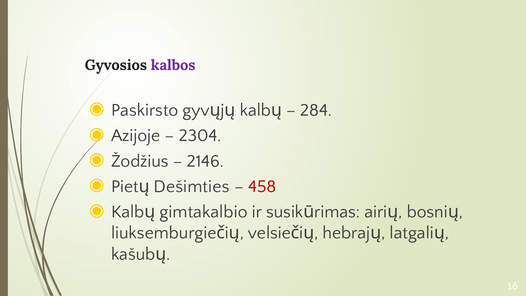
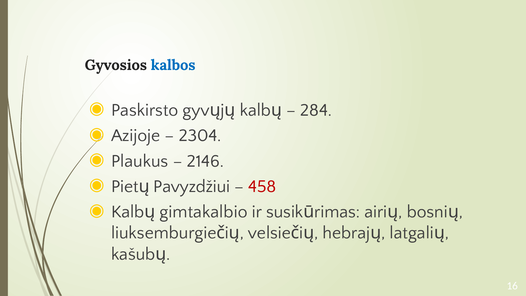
kalbos colour: purple -> blue
Žodžius: Žodžius -> Plaukus
Dešimties: Dešimties -> Pavyzdžiui
